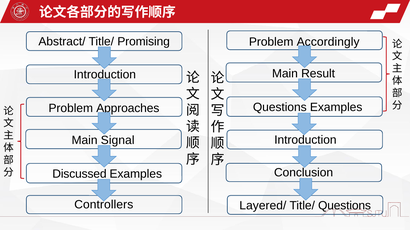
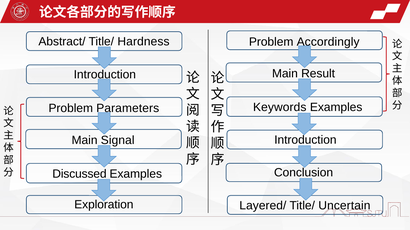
Promising: Promising -> Hardness
Questions at (280, 107): Questions -> Keywords
Approaches: Approaches -> Parameters
Controllers: Controllers -> Exploration
Title/ Questions: Questions -> Uncertain
